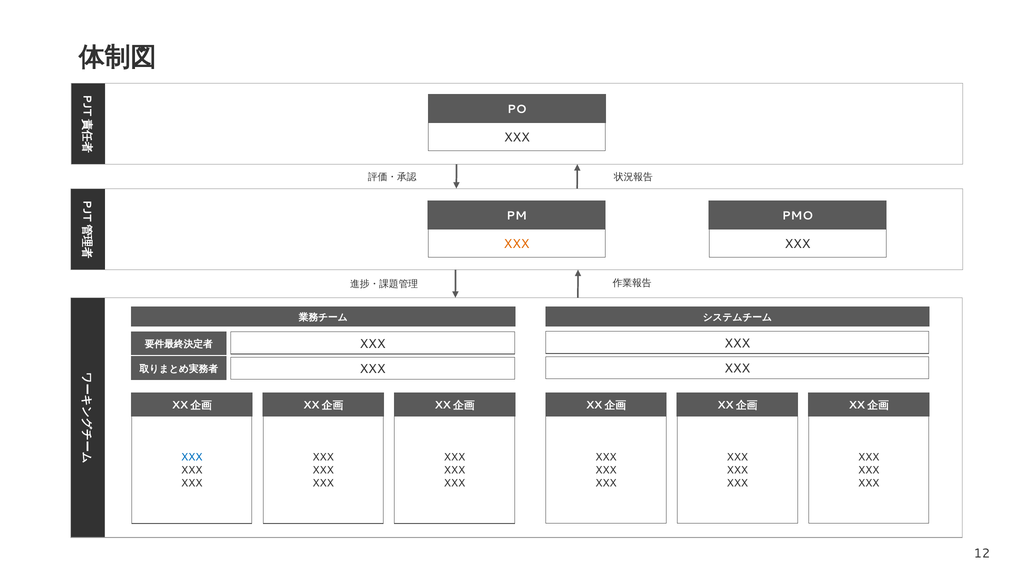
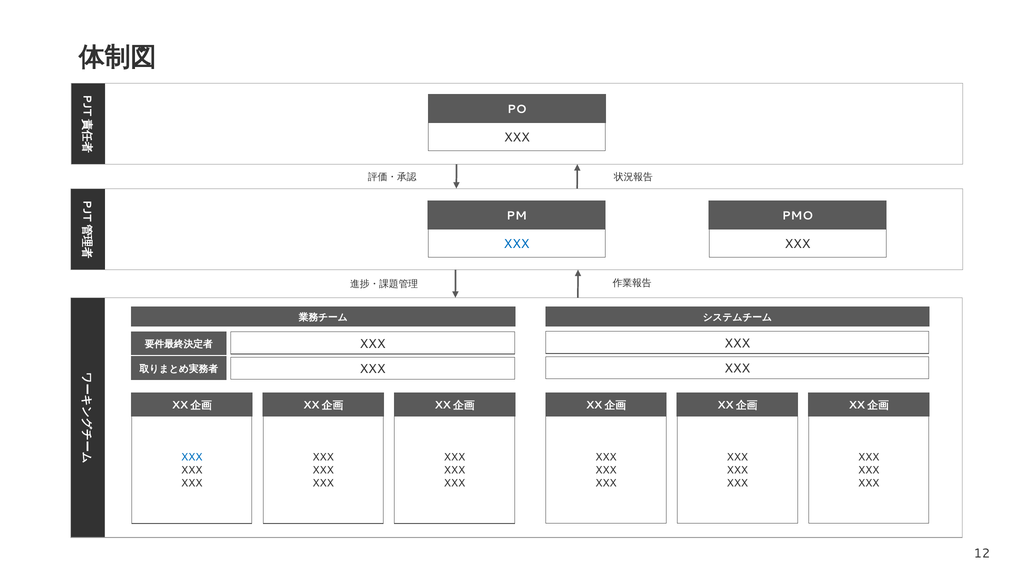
XXX at (517, 244) colour: orange -> blue
